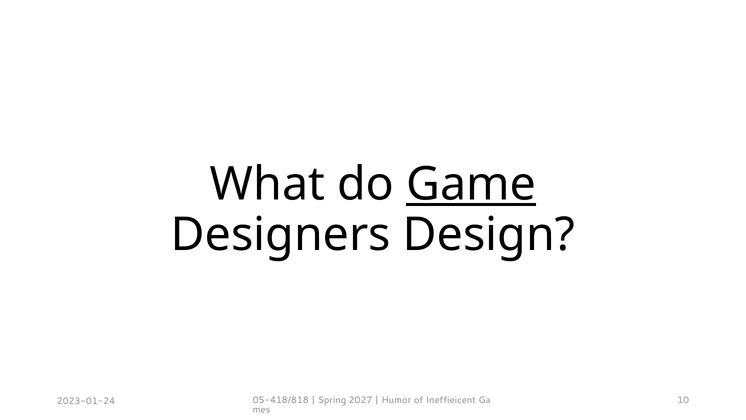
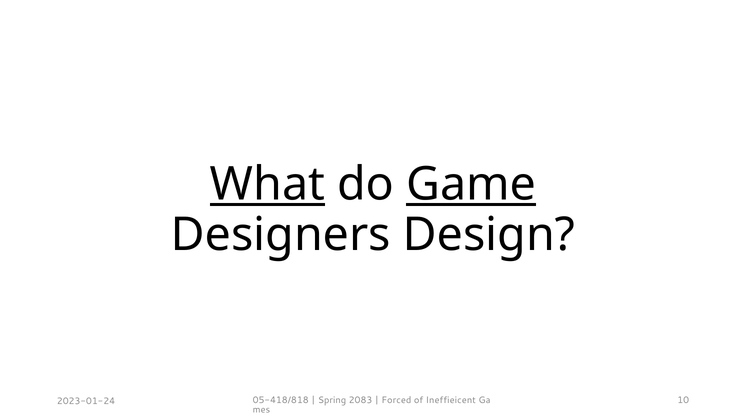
What underline: none -> present
2027: 2027 -> 2083
Humor: Humor -> Forced
